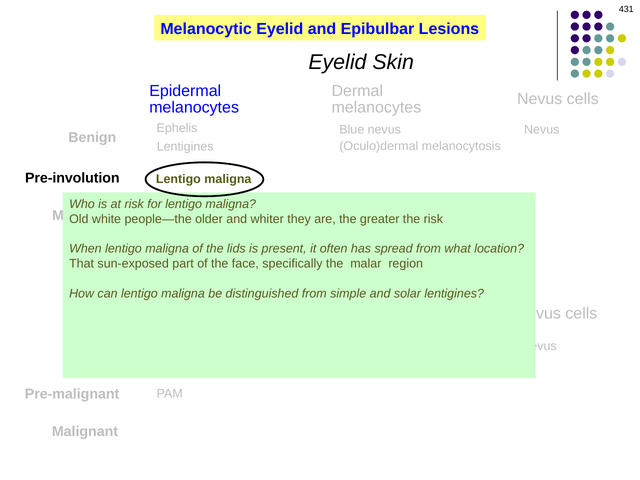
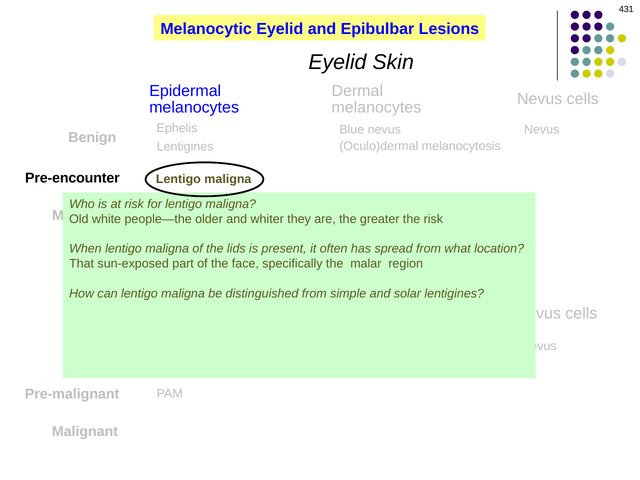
Pre-involution: Pre-involution -> Pre-encounter
